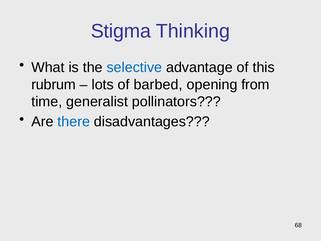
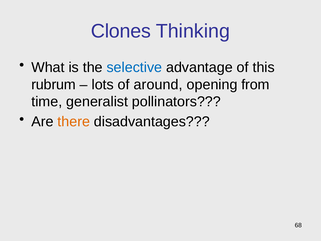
Stigma: Stigma -> Clones
barbed: barbed -> around
there colour: blue -> orange
